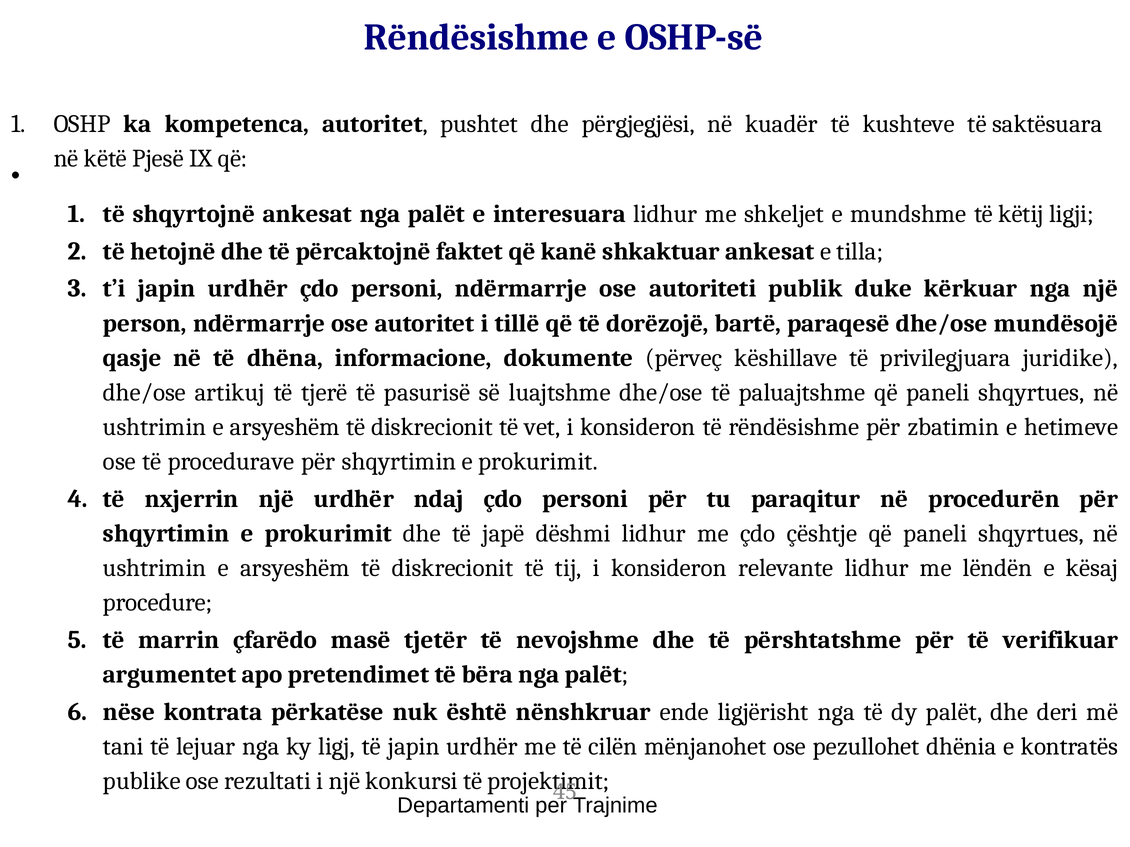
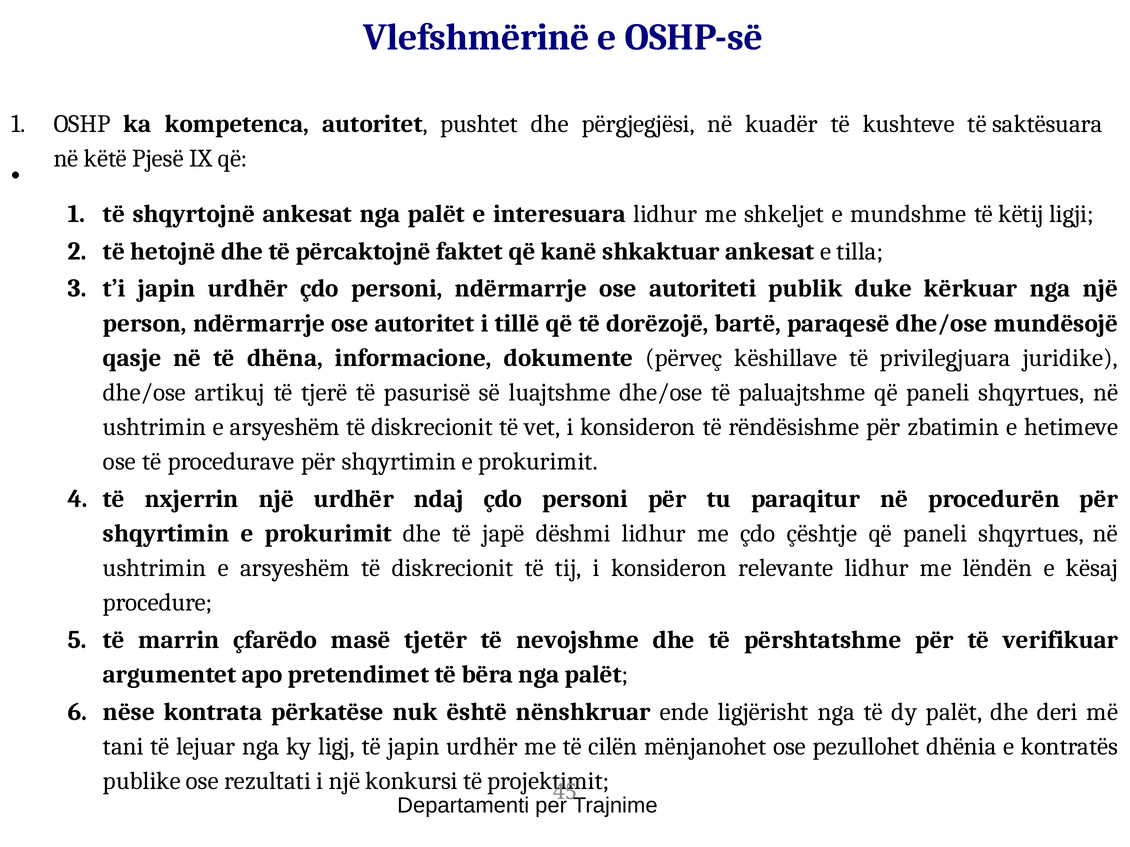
Rëndësishme at (476, 38): Rëndësishme -> Vlefshmërinë
